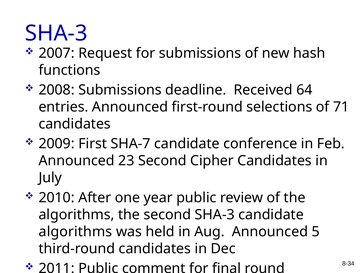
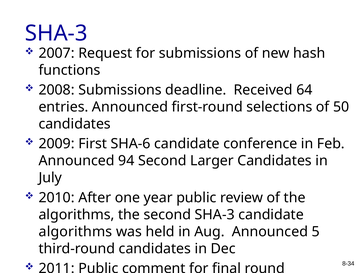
71: 71 -> 50
SHA-7: SHA-7 -> SHA-6
23: 23 -> 94
Cipher: Cipher -> Larger
